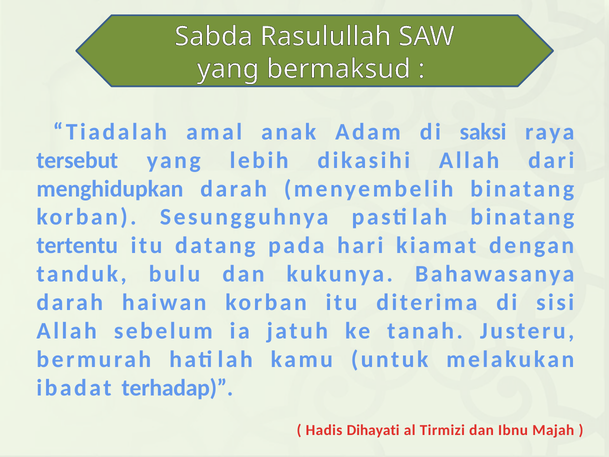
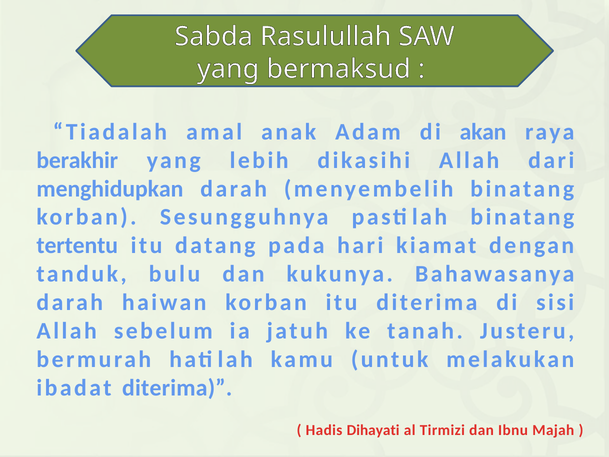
saksi: saksi -> akan
tersebut: tersebut -> berakhir
ibadat terhadap: terhadap -> diterima
